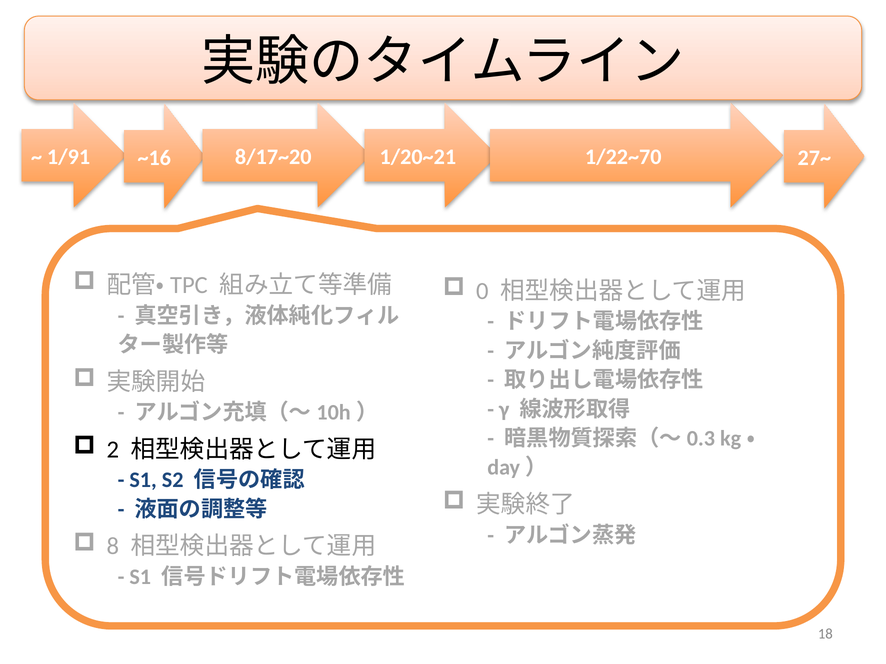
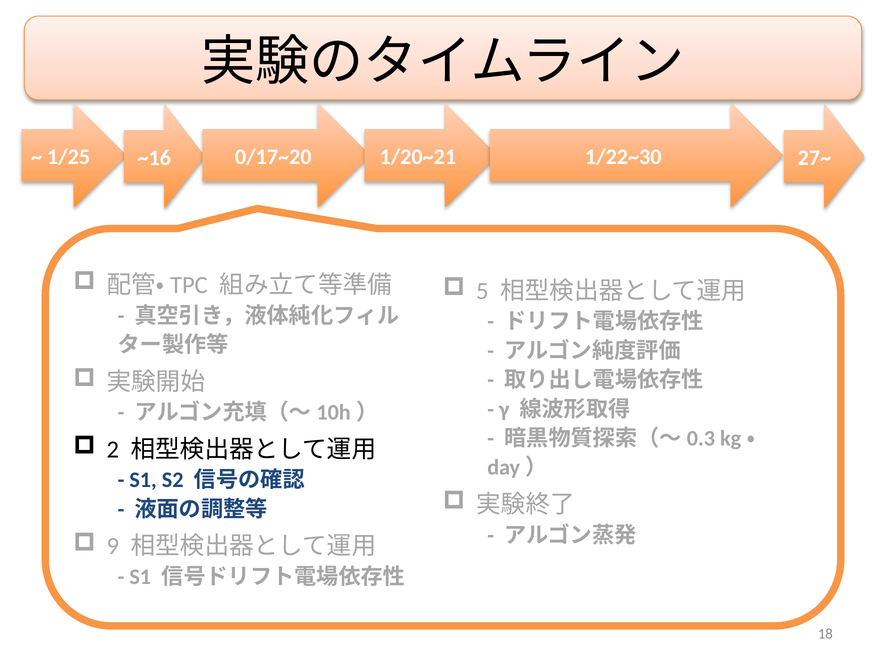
1/91: 1/91 -> 1/25
8/17~20: 8/17~20 -> 0/17~20
1/22~70: 1/22~70 -> 1/22~30
0: 0 -> 5
8: 8 -> 9
